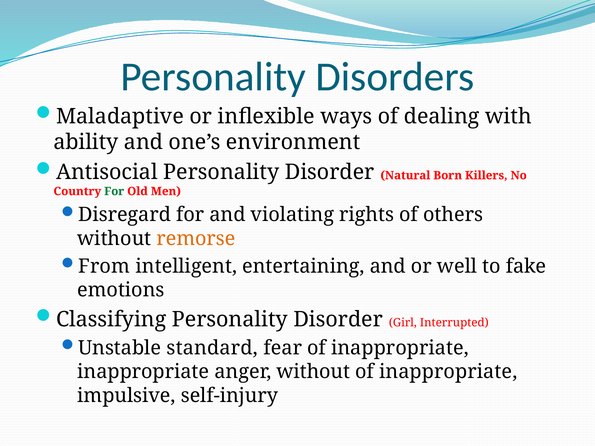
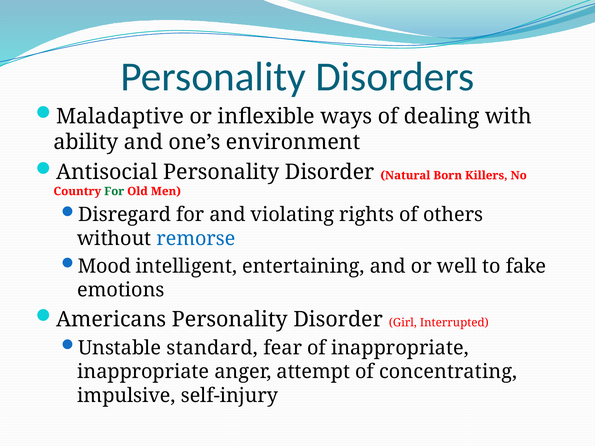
remorse colour: orange -> blue
From: From -> Mood
Classifying: Classifying -> Americans
anger without: without -> attempt
inappropriate at (448, 372): inappropriate -> concentrating
